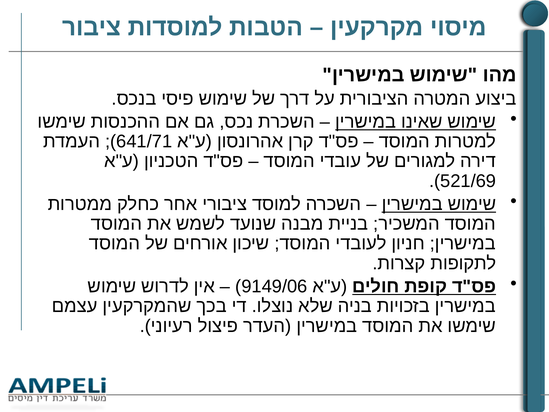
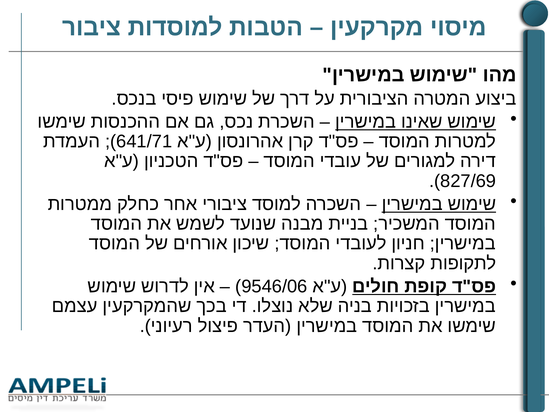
521/69: 521/69 -> 827/69
9149/06: 9149/06 -> 9546/06
